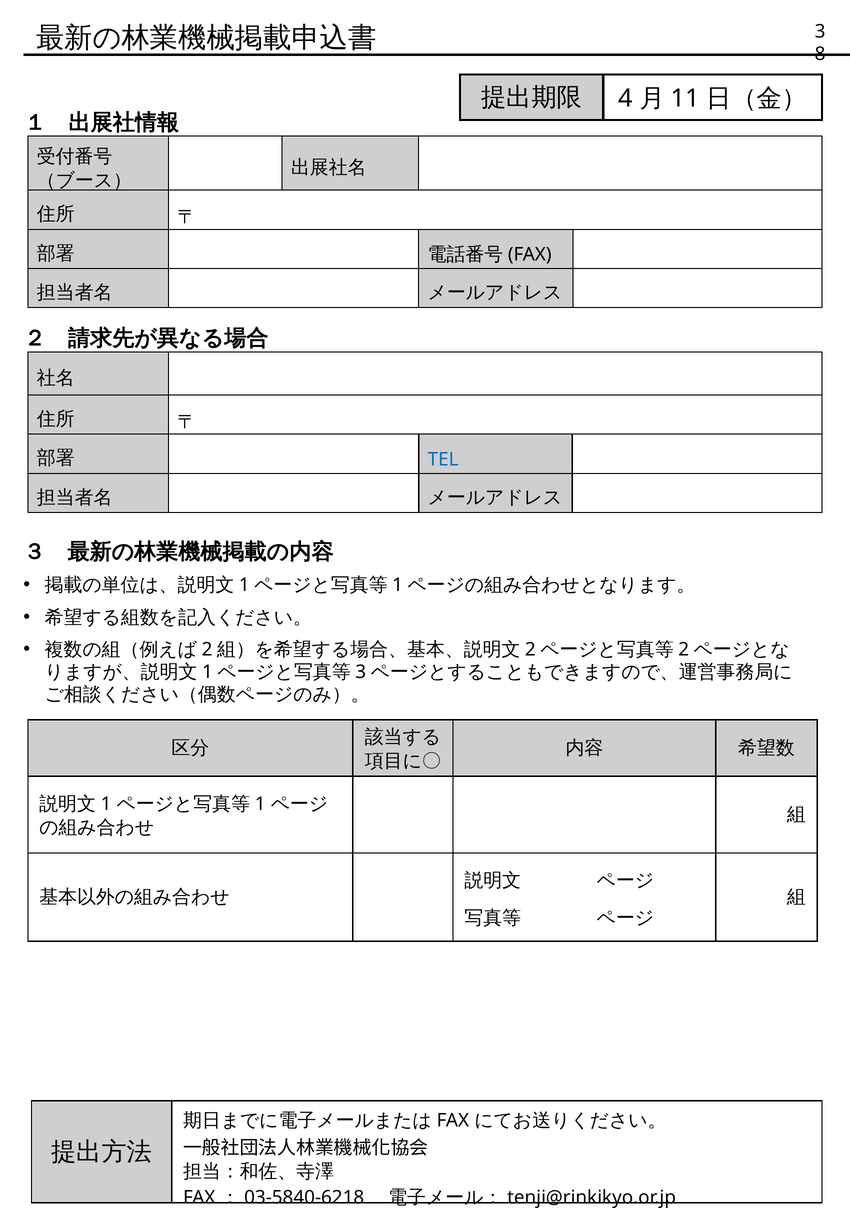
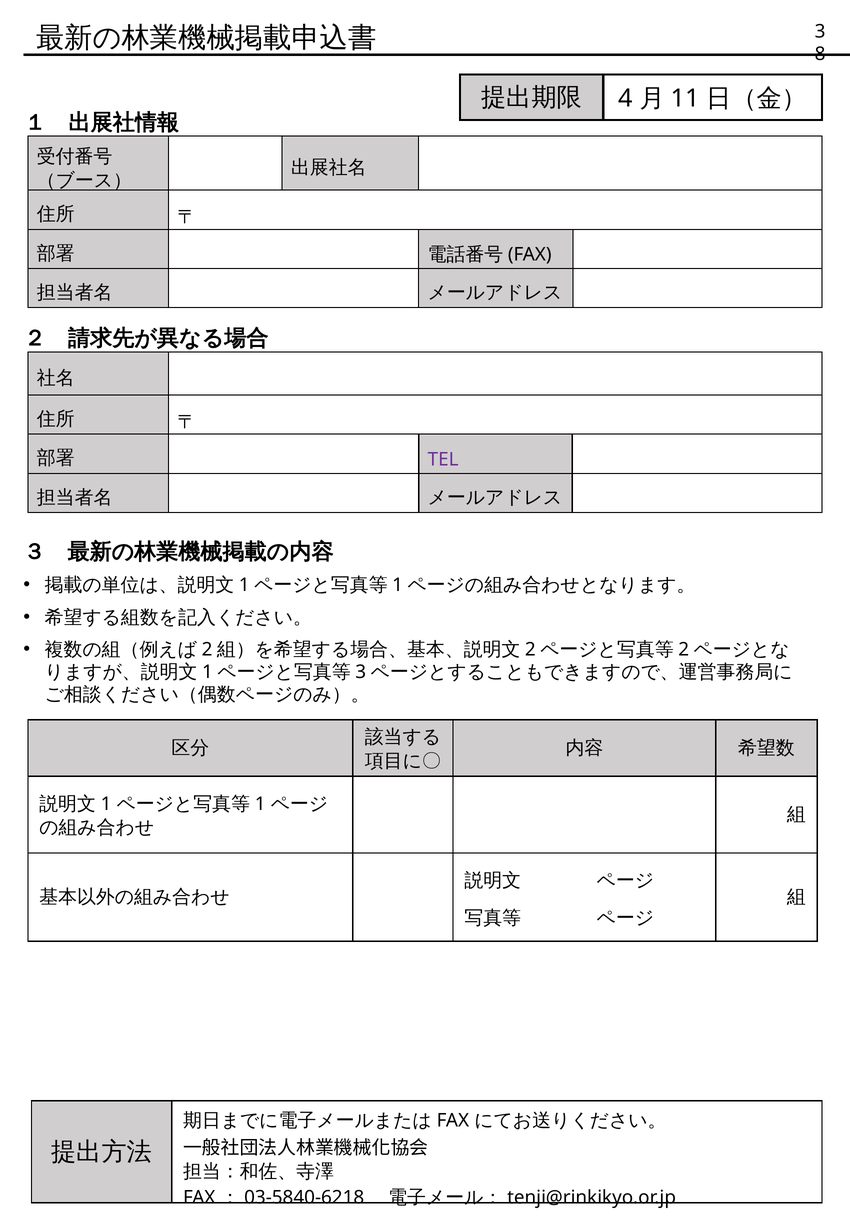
TEL colour: blue -> purple
